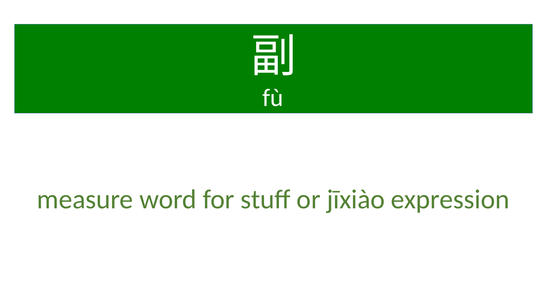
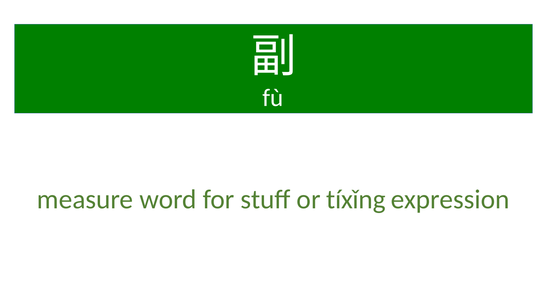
jīxiào: jīxiào -> tíxǐng
